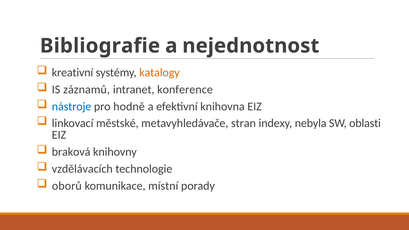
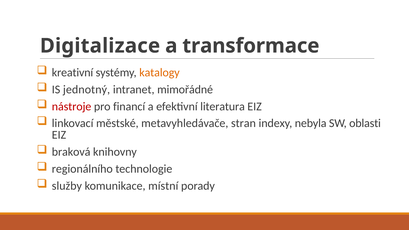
Bibliografie: Bibliografie -> Digitalizace
nejednotnost: nejednotnost -> transformace
záznamů: záznamů -> jednotný
konference: konference -> mimořádné
nástroje colour: blue -> red
hodně: hodně -> financí
knihovna: knihovna -> literatura
vzdělávacích: vzdělávacích -> regionálního
oborů: oborů -> služby
